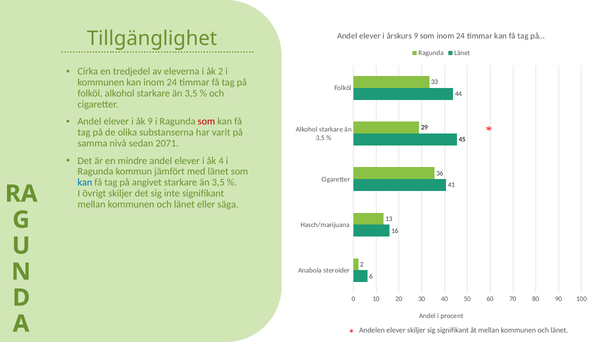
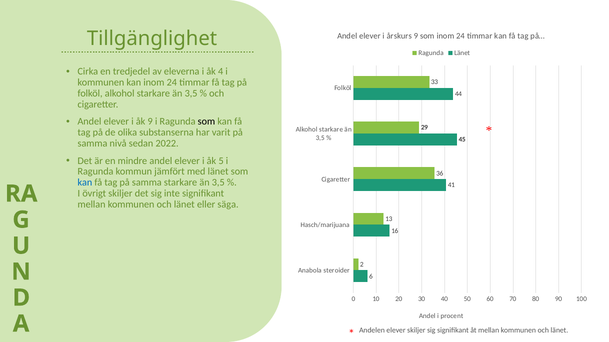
åk 2: 2 -> 4
som at (206, 122) colour: red -> black
2071: 2071 -> 2022
4: 4 -> 5
tag på angivet: angivet -> samma
